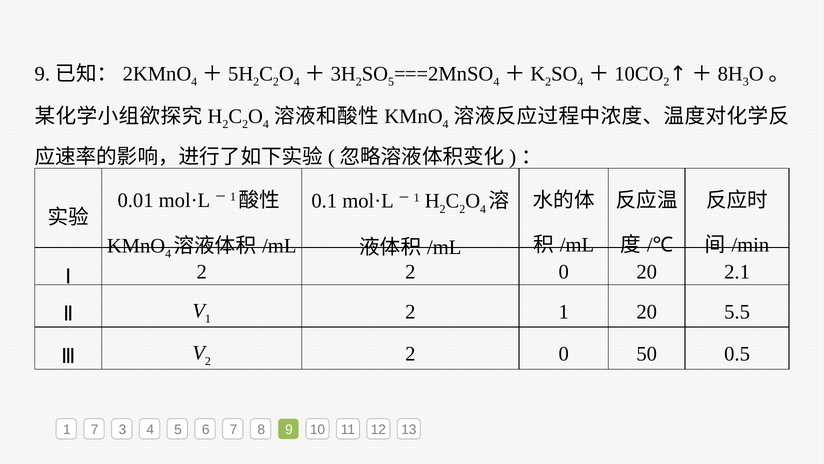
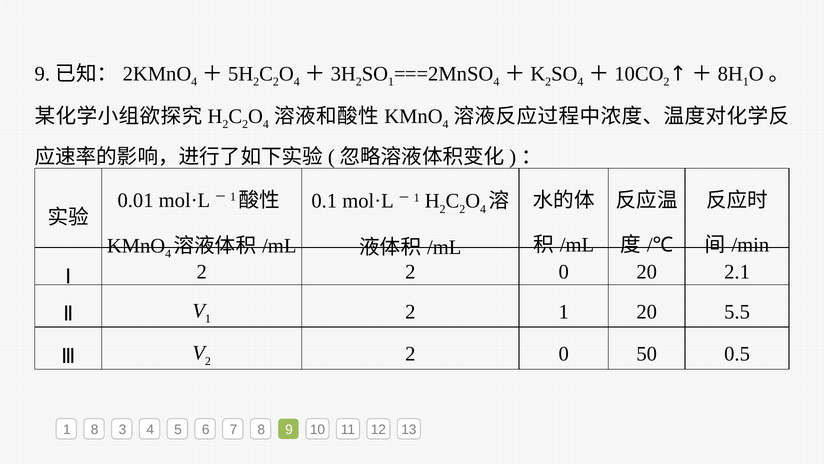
5 at (391, 82): 5 -> 1
3 at (746, 82): 3 -> 1
1 7: 7 -> 8
